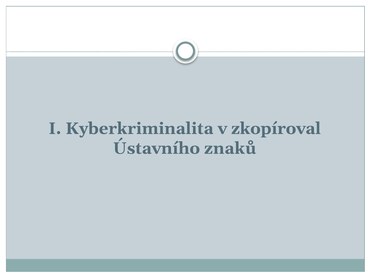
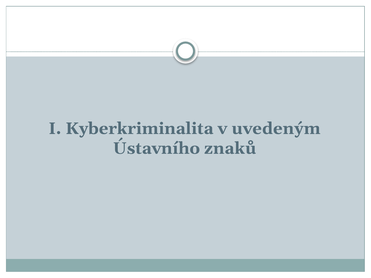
zkopíroval: zkopíroval -> uvedeným
